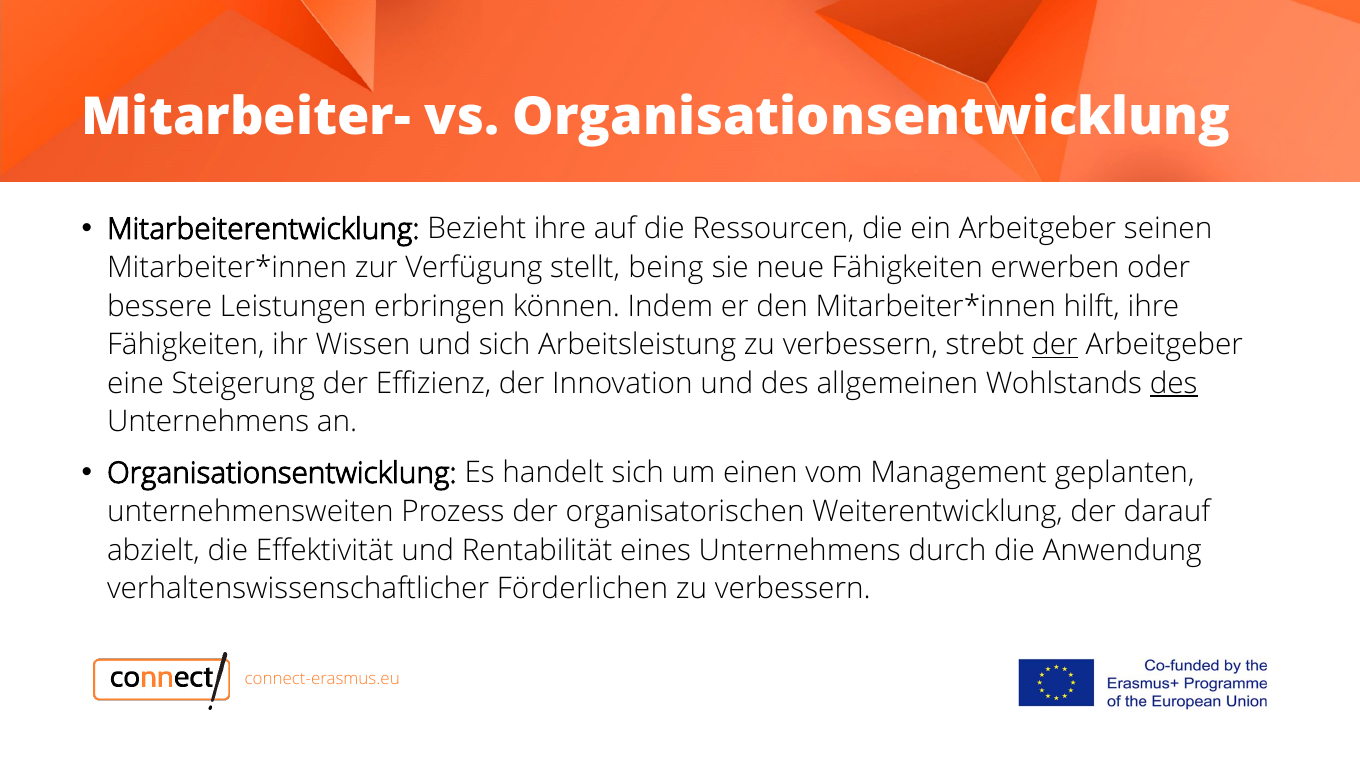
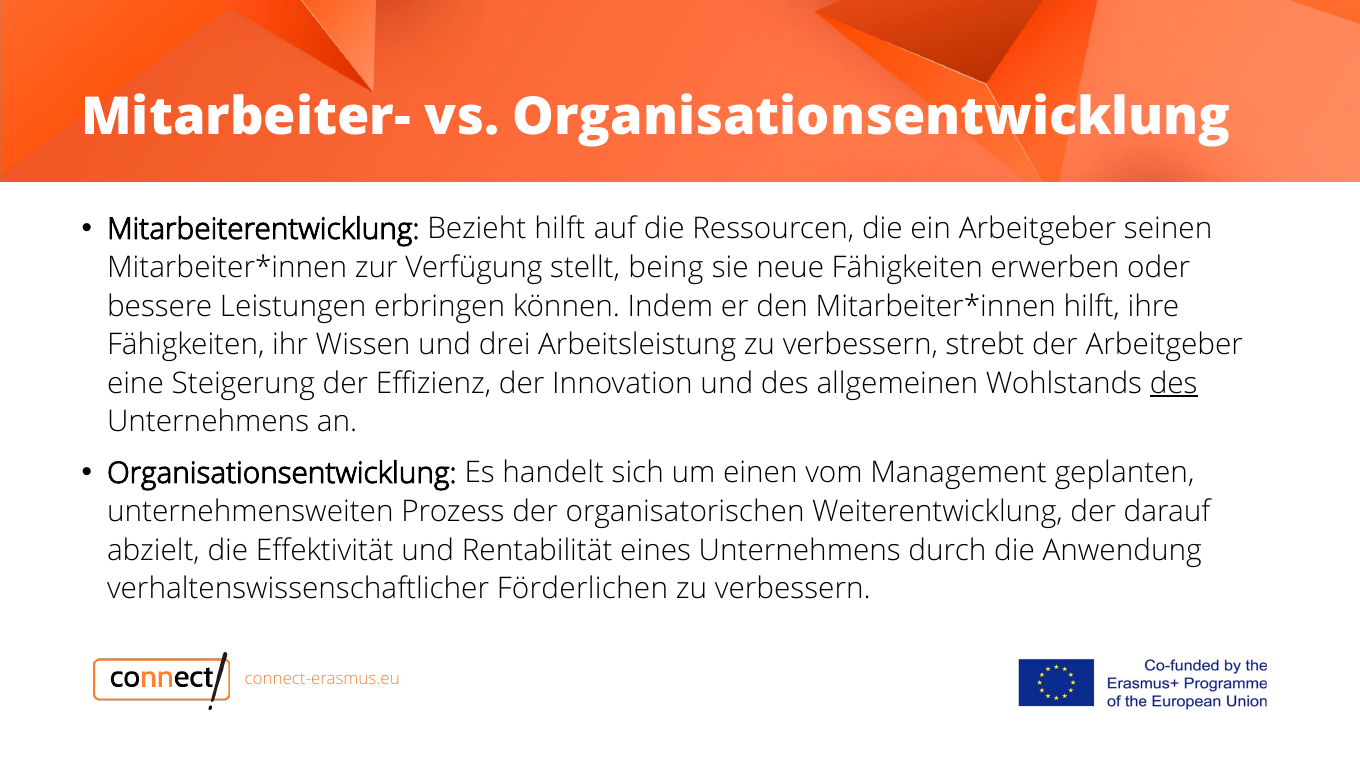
Bezieht ihre: ihre -> hilft
und sich: sich -> drei
der at (1055, 345) underline: present -> none
